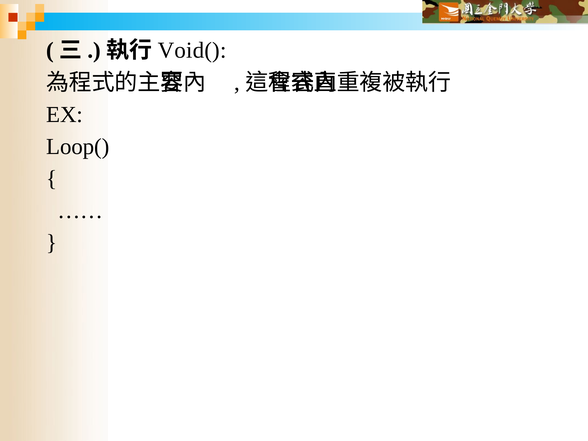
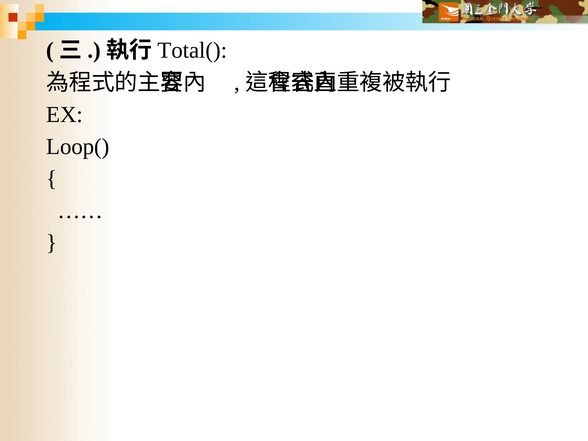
Void(: Void( -> Total(
